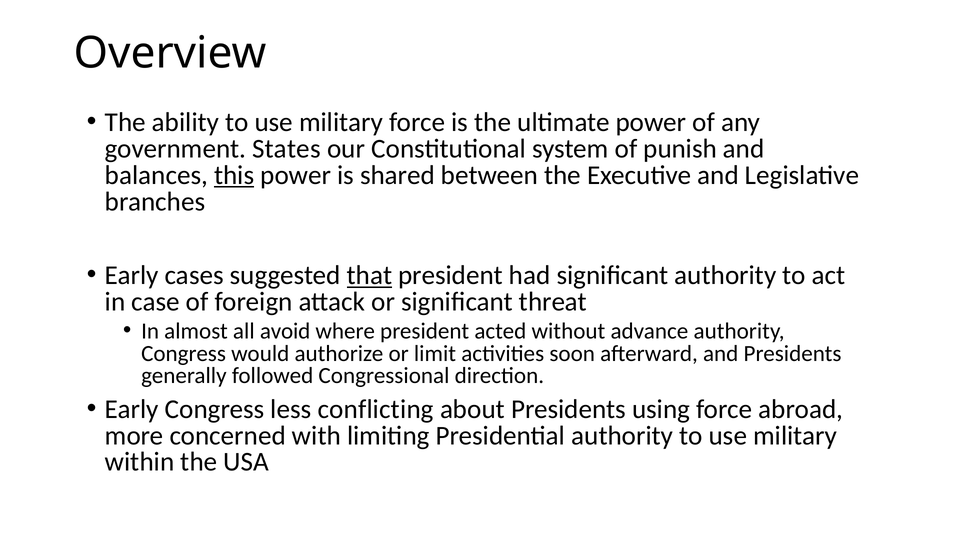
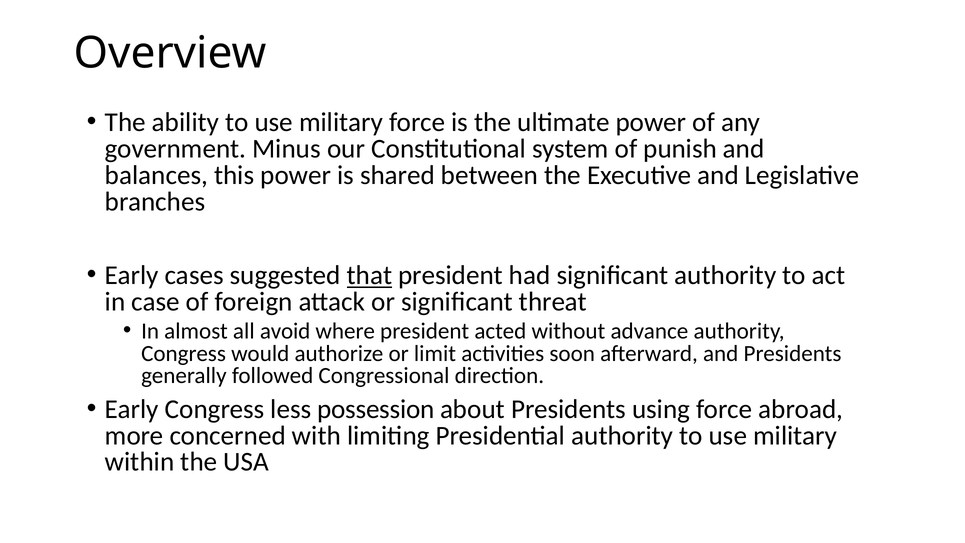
States: States -> Minus
this underline: present -> none
conflicting: conflicting -> possession
